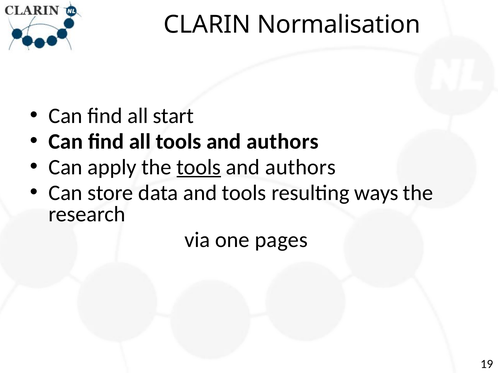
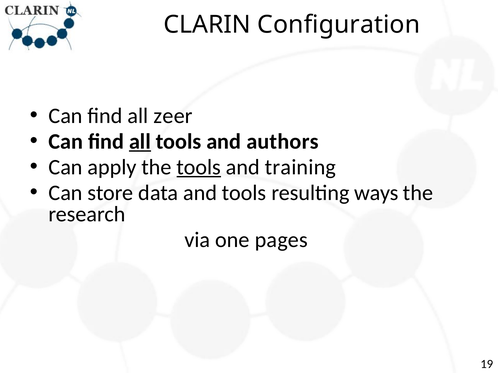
Normalisation: Normalisation -> Configuration
start: start -> zeer
all at (140, 142) underline: none -> present
authors at (300, 167): authors -> training
